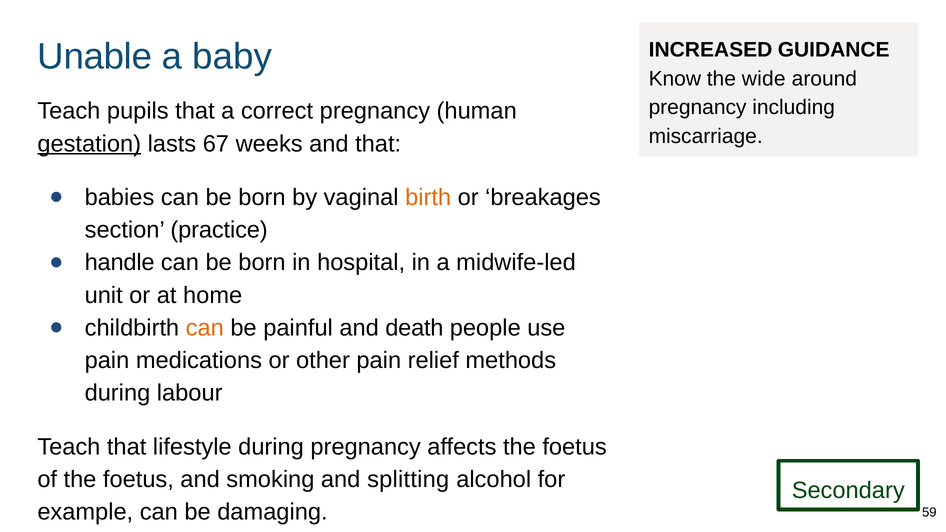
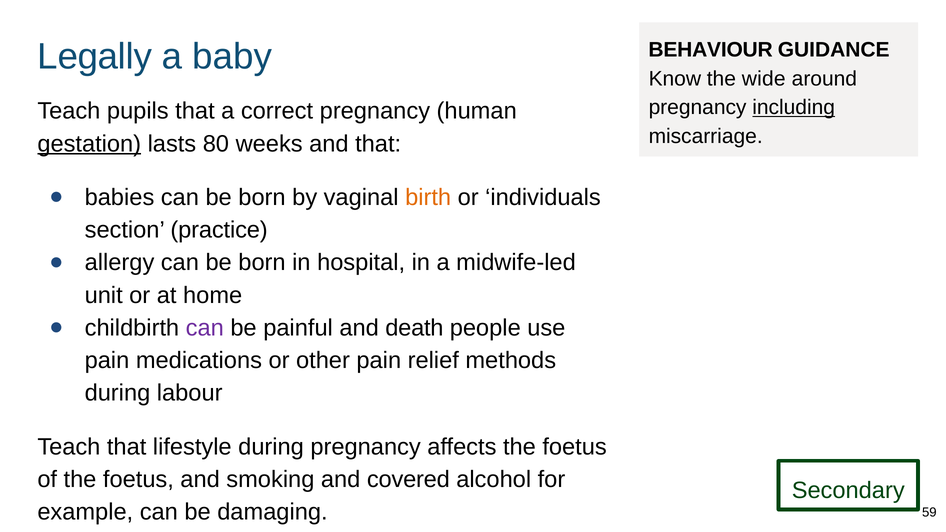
Unable: Unable -> Legally
INCREASED: INCREASED -> BEHAVIOUR
including underline: none -> present
67: 67 -> 80
breakages: breakages -> individuals
handle: handle -> allergy
can at (205, 328) colour: orange -> purple
splitting: splitting -> covered
